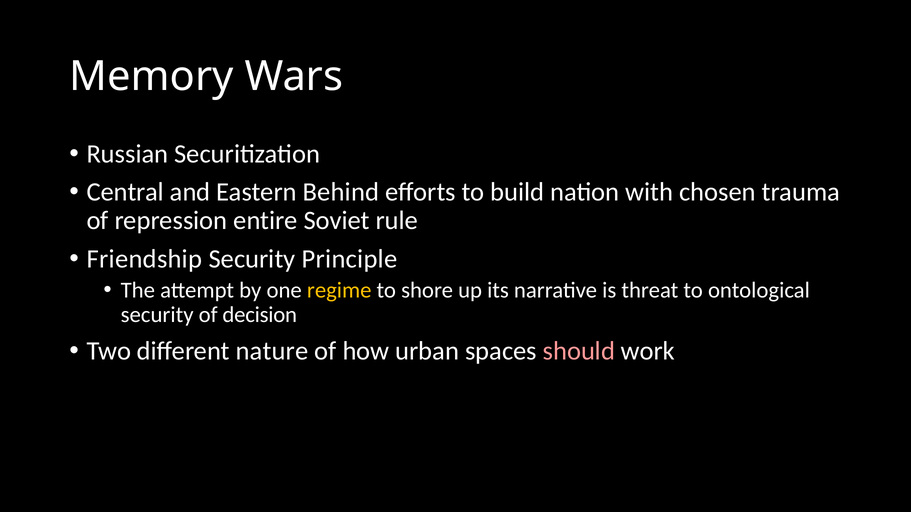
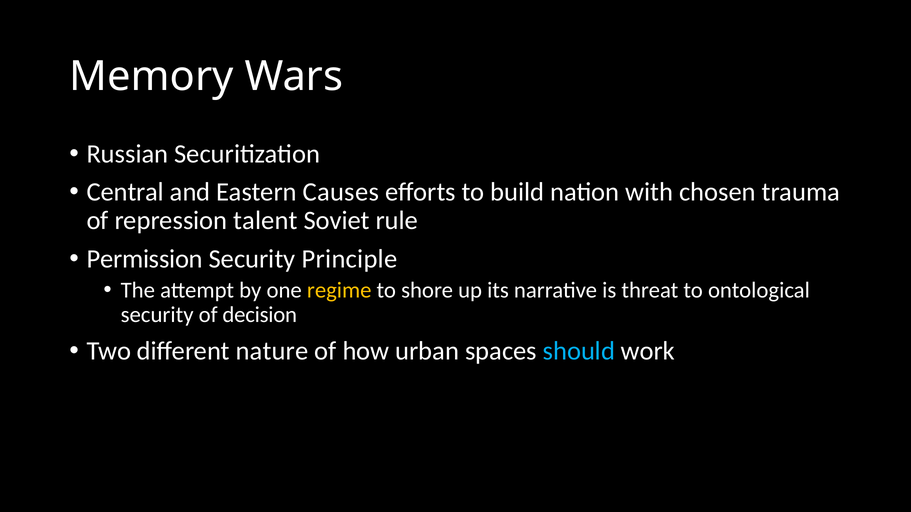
Behind: Behind -> Causes
entire: entire -> talent
Friendship: Friendship -> Permission
should colour: pink -> light blue
